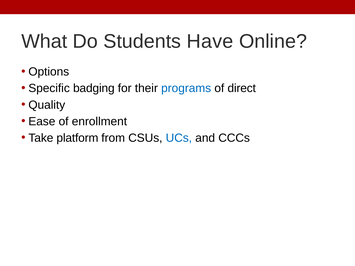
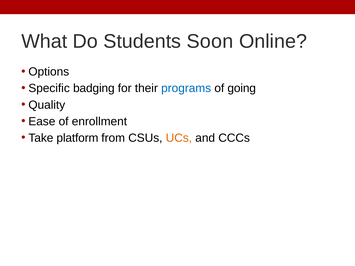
Have: Have -> Soon
direct: direct -> going
UCs colour: blue -> orange
